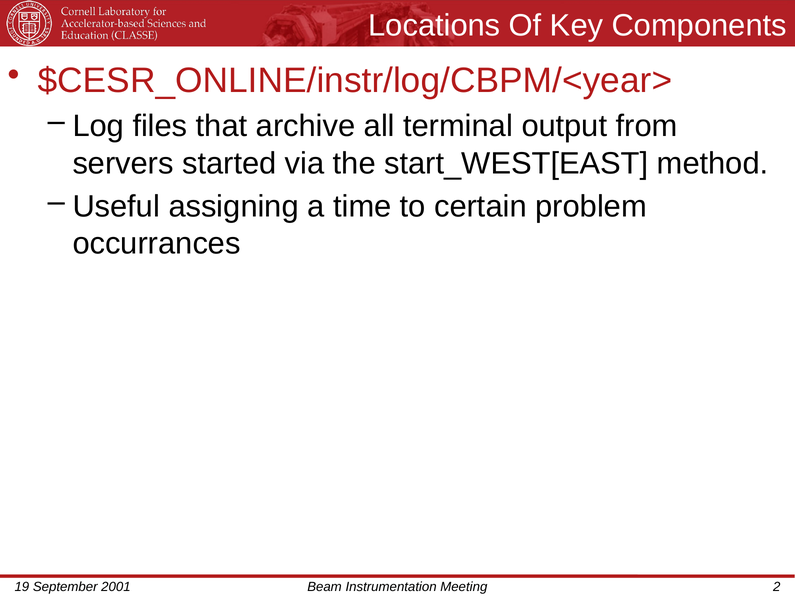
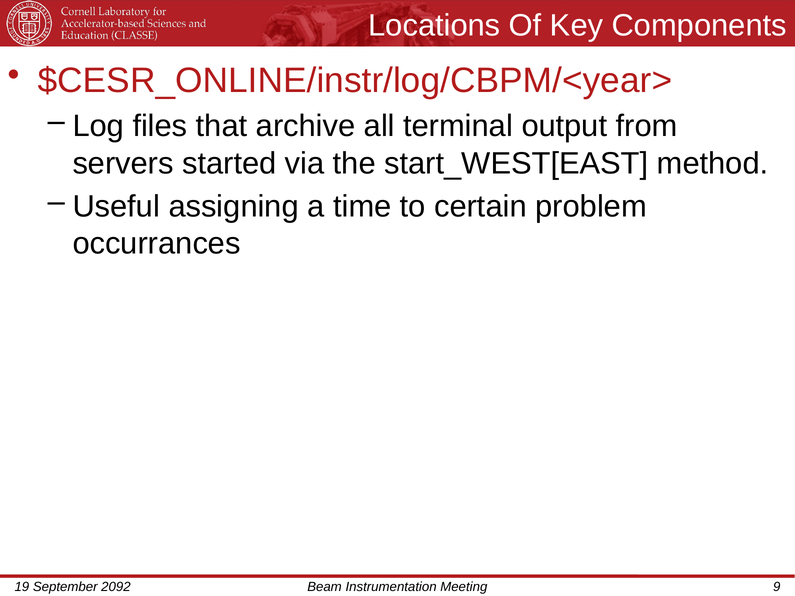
2001: 2001 -> 2092
2: 2 -> 9
